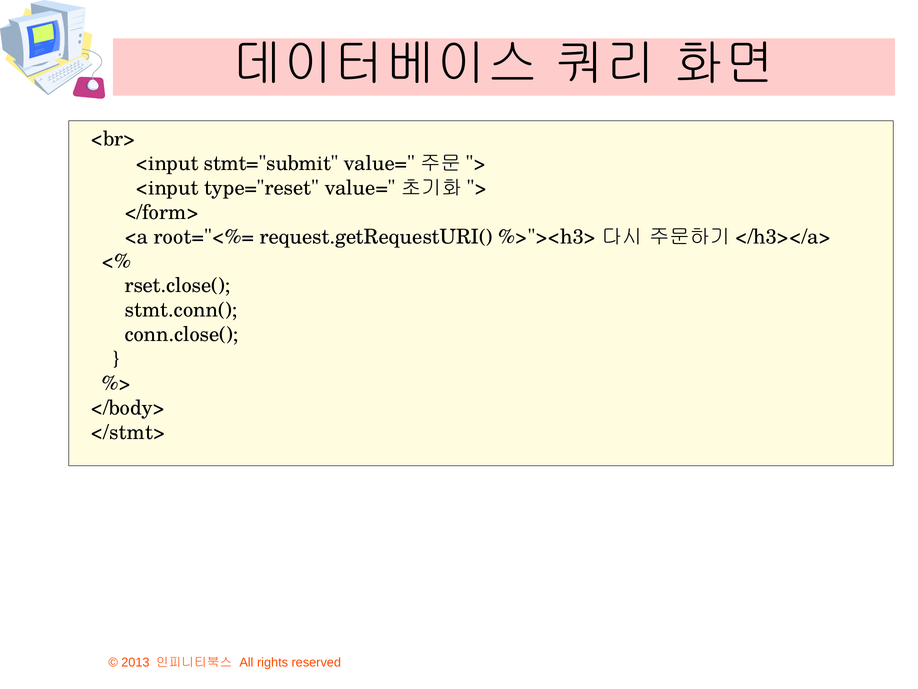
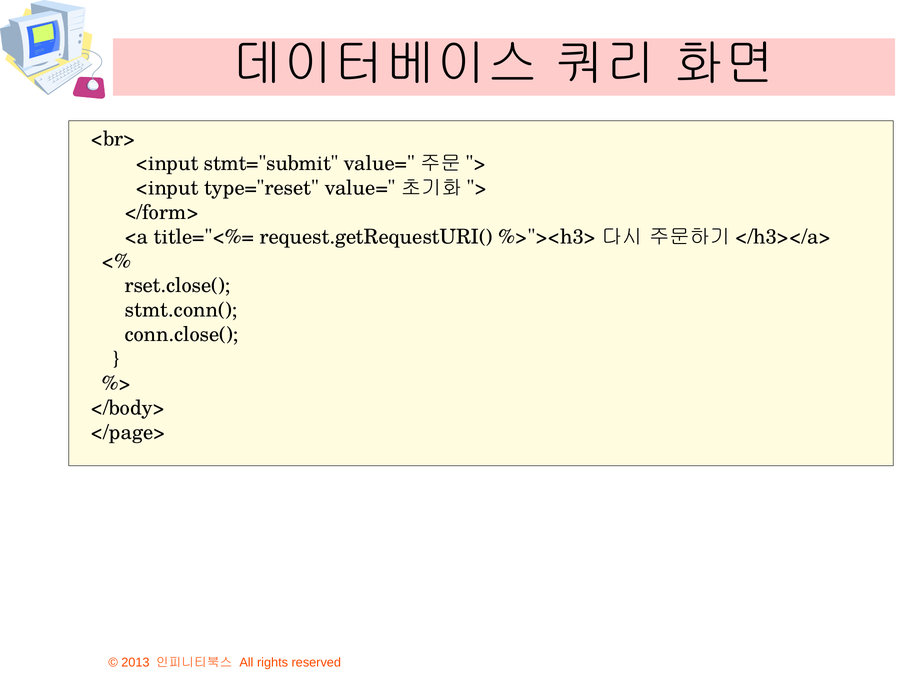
root="<%=: root="<%= -> title="<%=
</stmt>: </stmt> -> </page>
